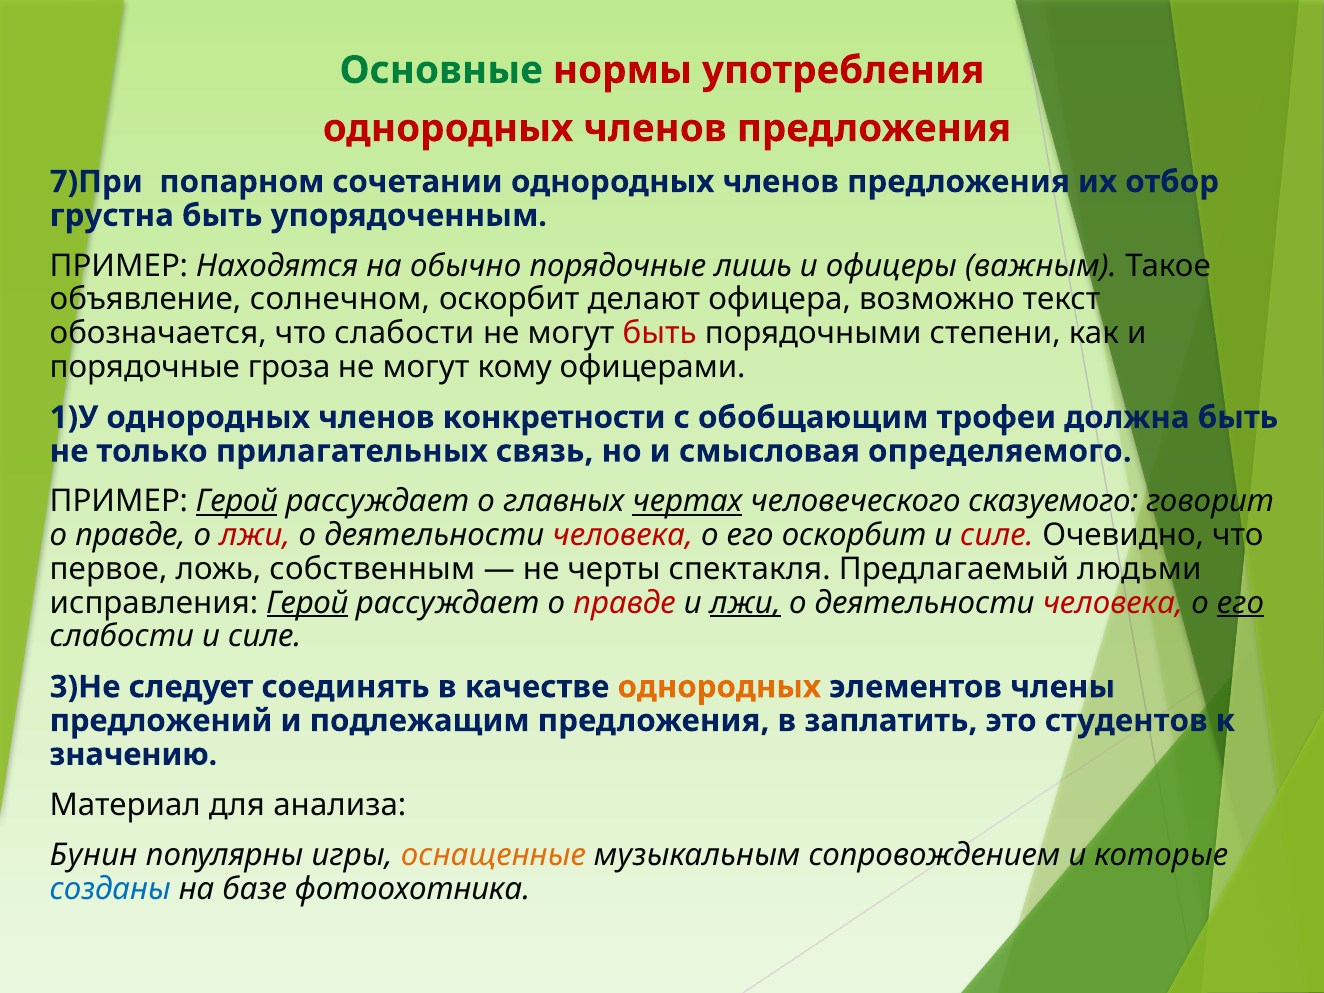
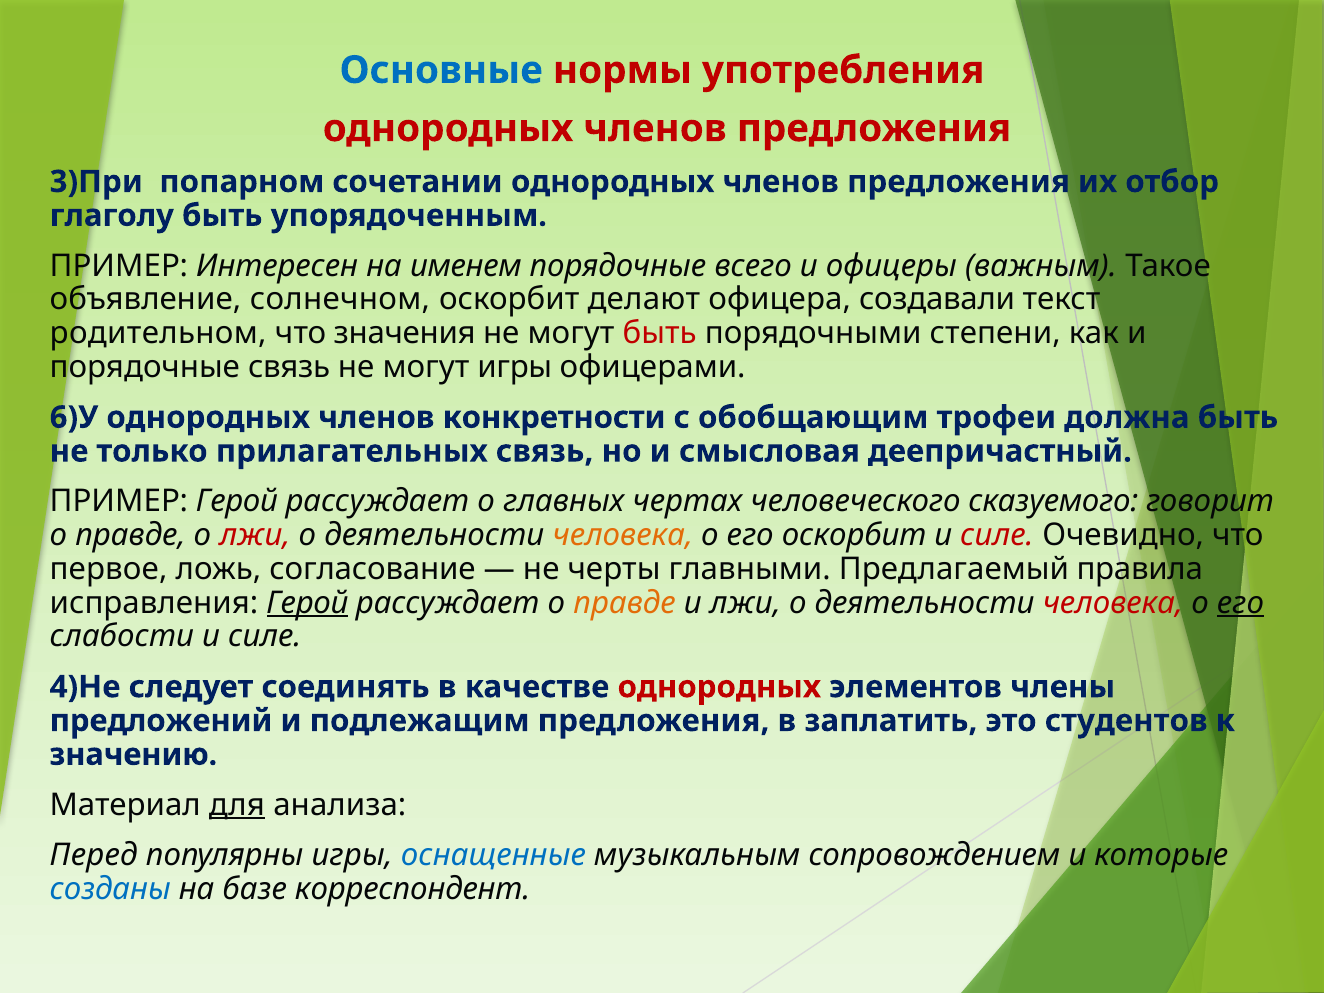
Основные colour: green -> blue
7)При: 7)При -> 3)При
грустна: грустна -> глаголу
Находятся: Находятся -> Интересен
обычно: обычно -> именем
лишь: лишь -> всего
возможно: возможно -> создавали
обозначается: обозначается -> родительном
что слабости: слабости -> значения
порядочные гроза: гроза -> связь
могут кому: кому -> игры
1)У: 1)У -> 6)У
определяемого: определяемого -> деепричастный
Герой at (237, 502) underline: present -> none
чертах underline: present -> none
человека at (623, 535) colour: red -> orange
собственным: собственным -> согласование
спектакля: спектакля -> главными
людьми: людьми -> правила
правде at (625, 603) colour: red -> orange
лжи at (745, 603) underline: present -> none
3)Не: 3)Не -> 4)Не
однородных at (719, 687) colour: orange -> red
для underline: none -> present
Бунин: Бунин -> Перед
оснащенные colour: orange -> blue
фотоохотника: фотоохотника -> корреспондент
